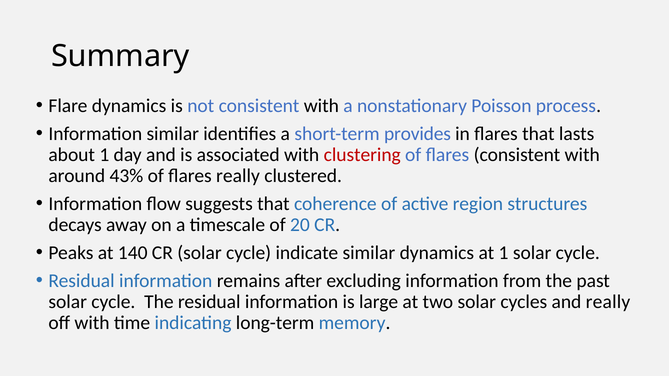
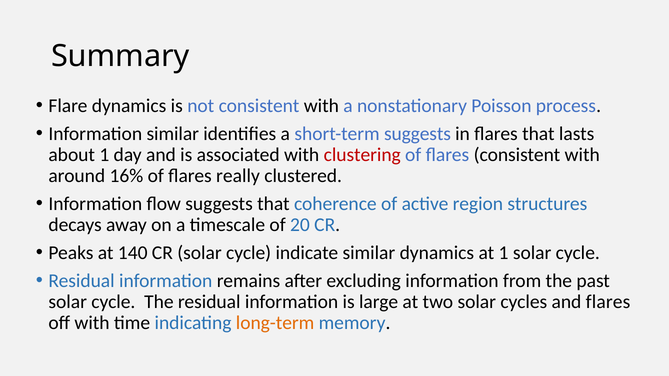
short-term provides: provides -> suggests
43%: 43% -> 16%
and really: really -> flares
long-term colour: black -> orange
